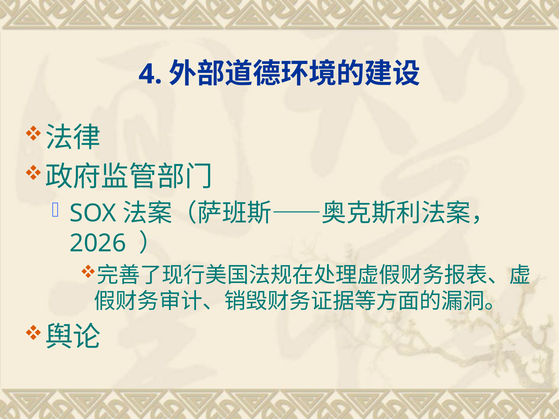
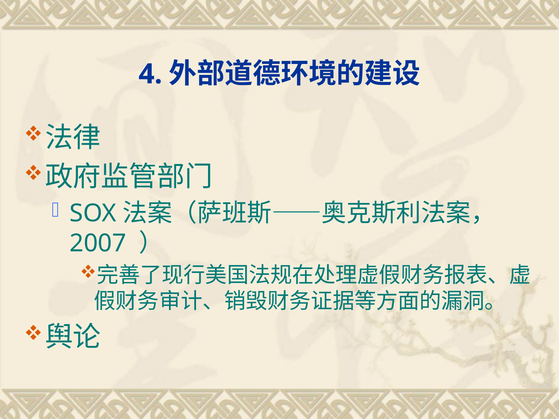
2026: 2026 -> 2007
